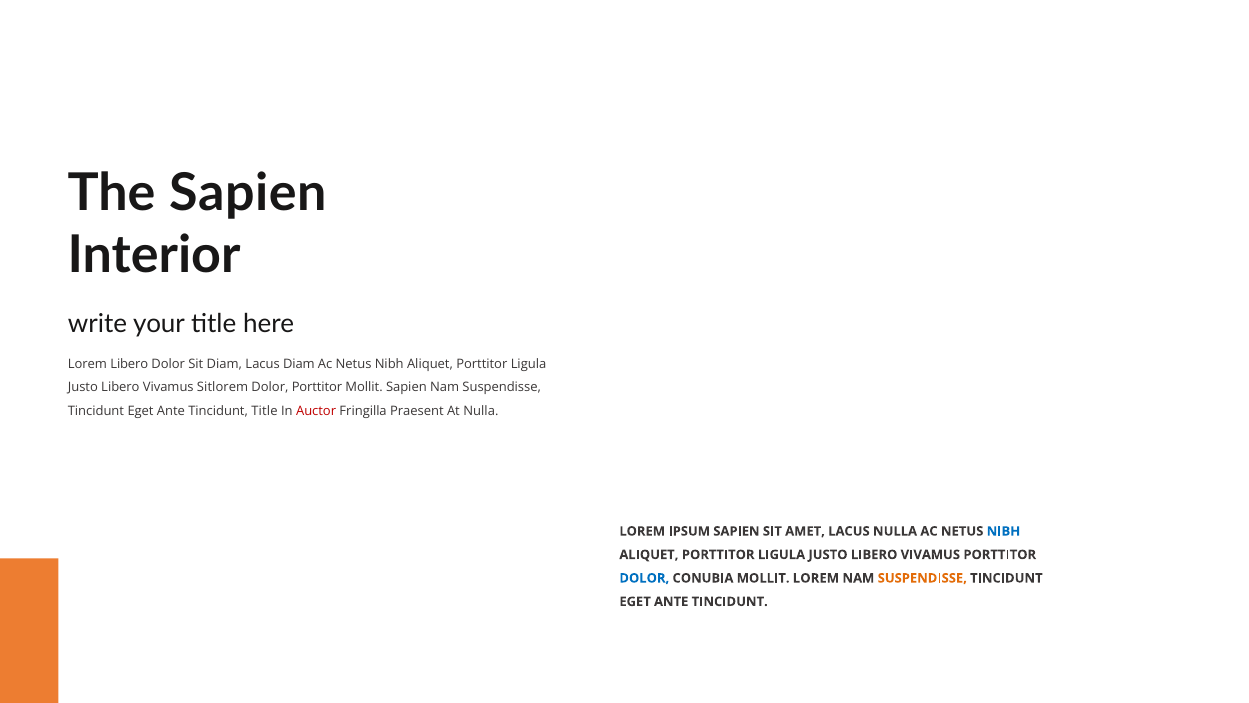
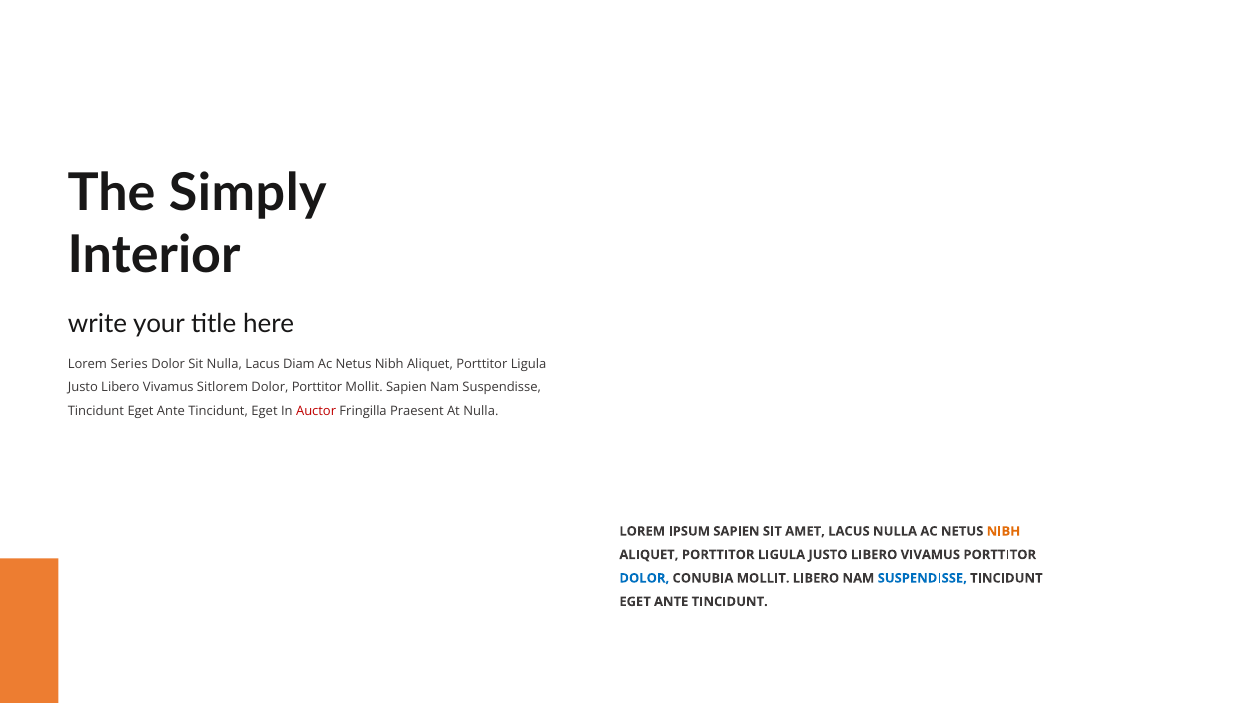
The Sapien: Sapien -> Simply
Lorem Libero: Libero -> Series
Sit Diam: Diam -> Nulla
Ante Tincidunt Title: Title -> Eget
NIBH at (1003, 531) colour: blue -> orange
MOLLIT LOREM: LOREM -> LIBERO
SUSPENDISSE at (922, 578) colour: orange -> blue
